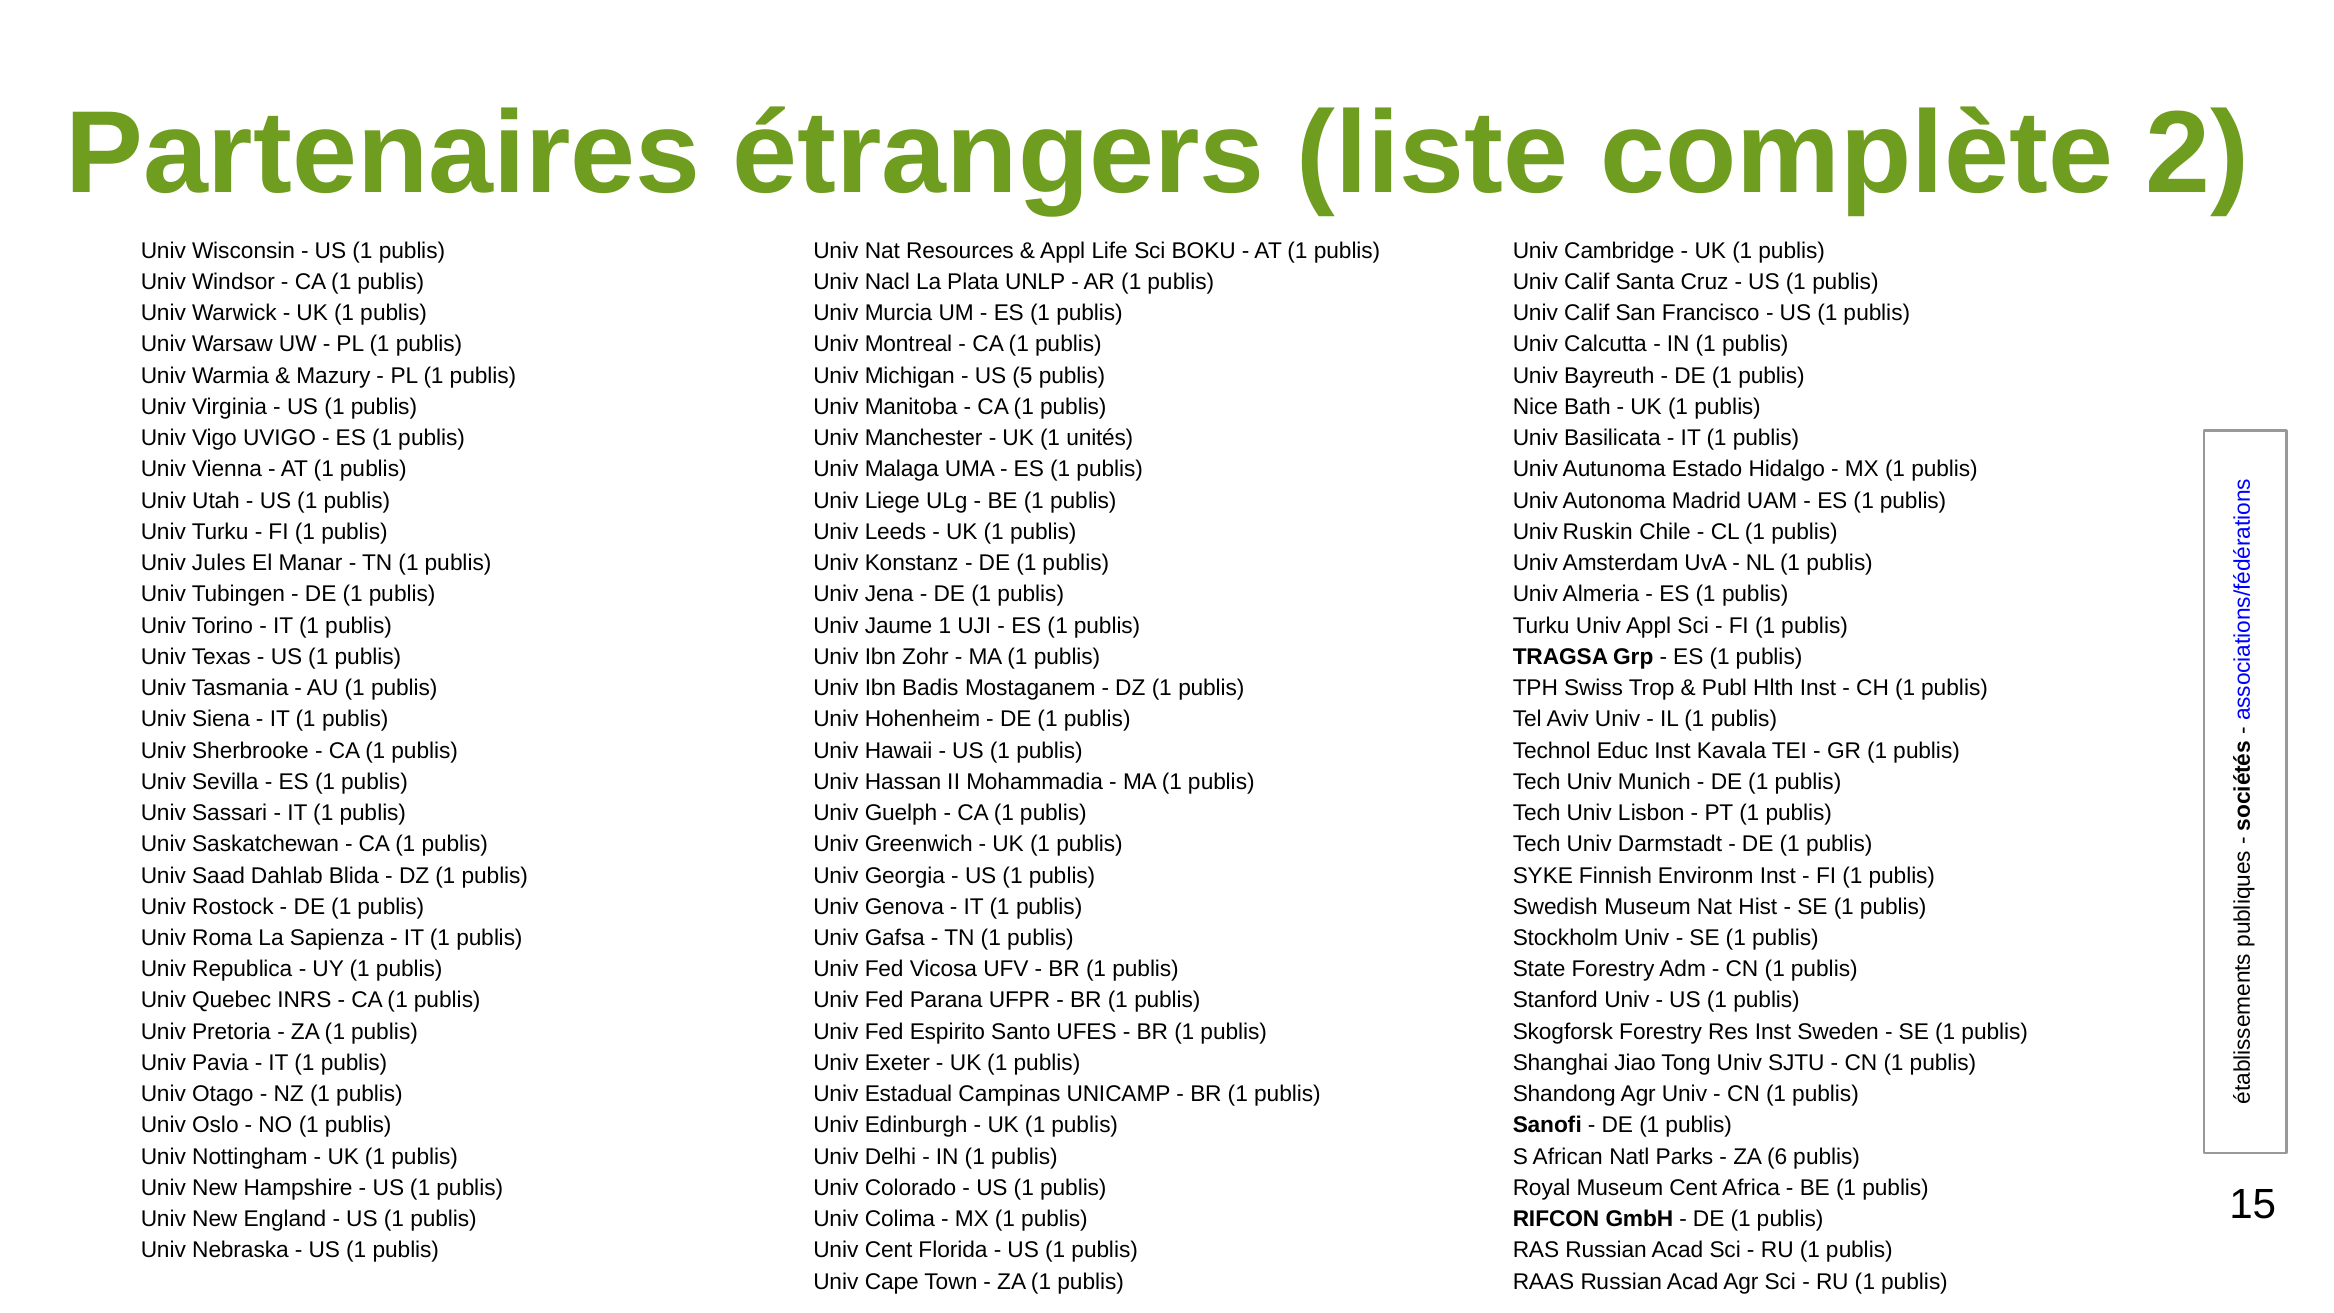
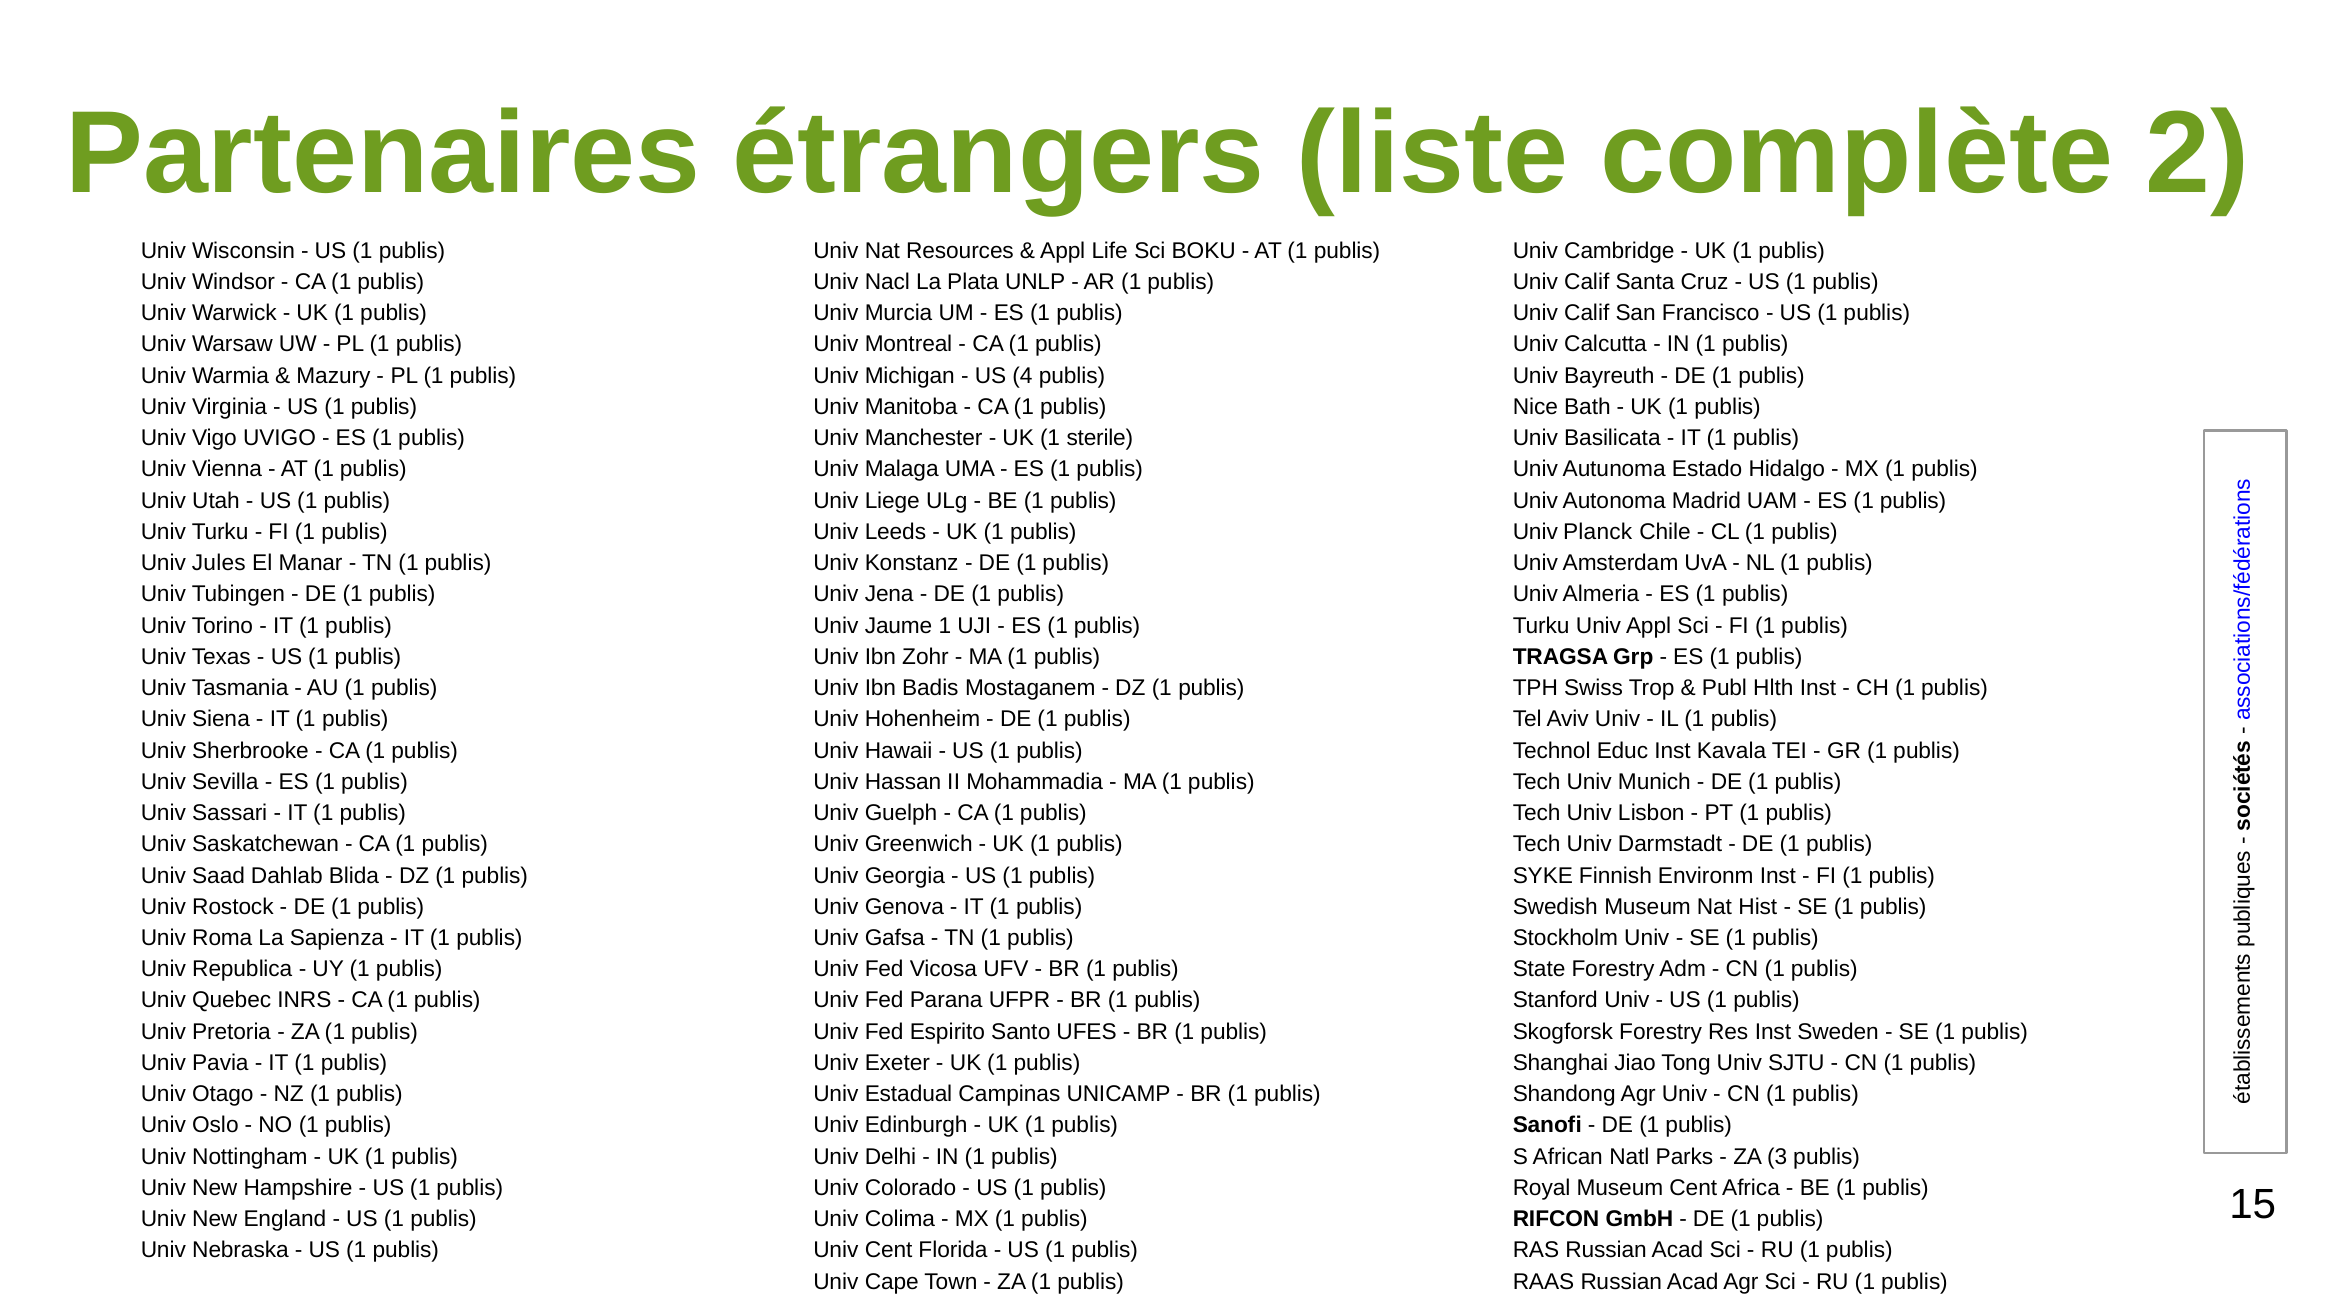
5: 5 -> 4
unités: unités -> sterile
Ruskin: Ruskin -> Planck
6: 6 -> 3
